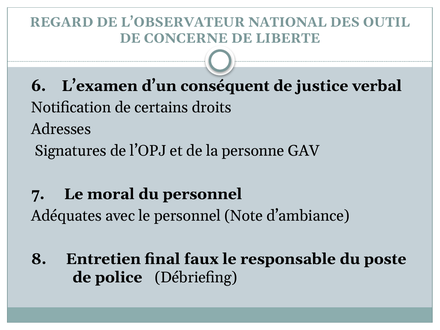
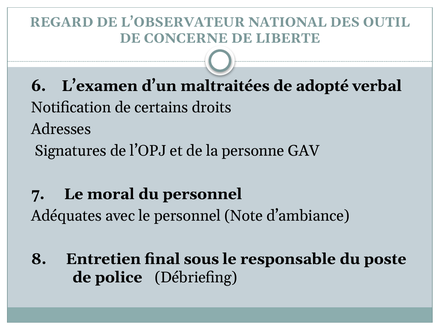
conséquent: conséquent -> maltraitées
justice: justice -> adopté
faux: faux -> sous
